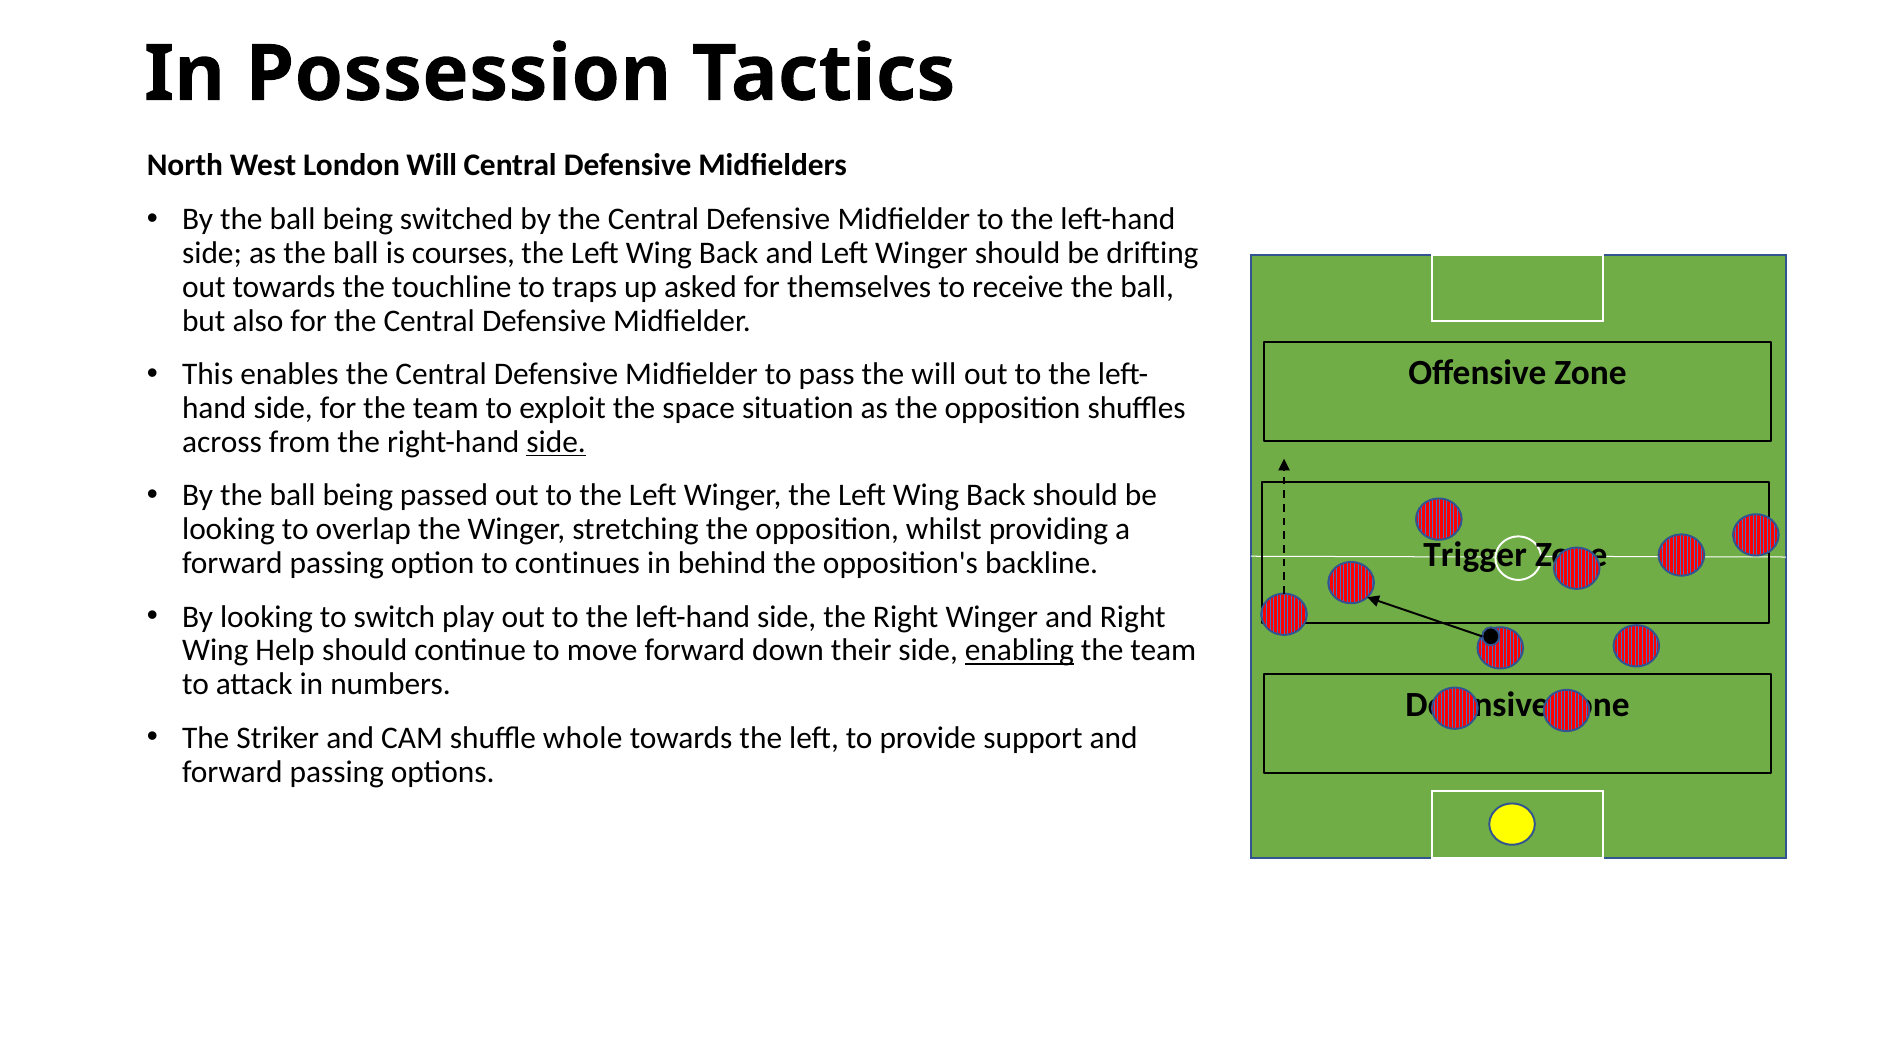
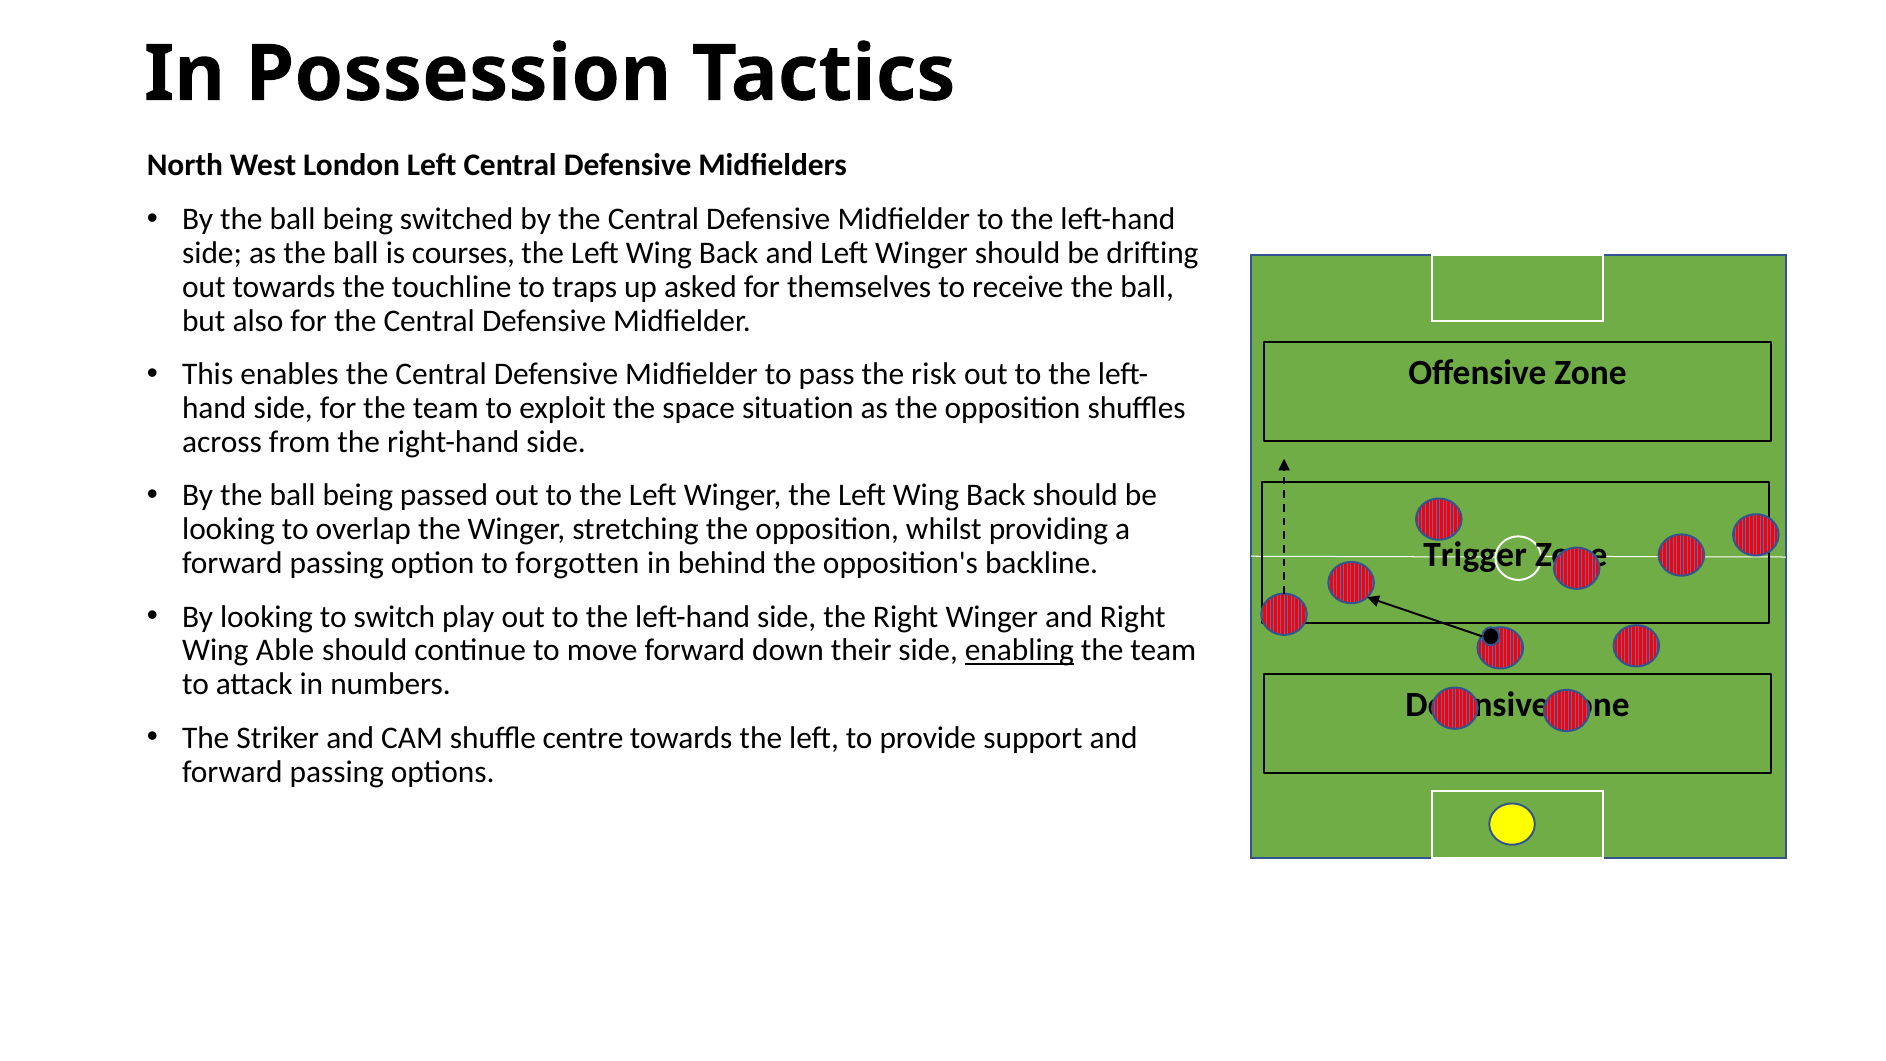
London Will: Will -> Left
the will: will -> risk
side at (556, 442) underline: present -> none
continues: continues -> forgotten
Help: Help -> Able
whole: whole -> centre
